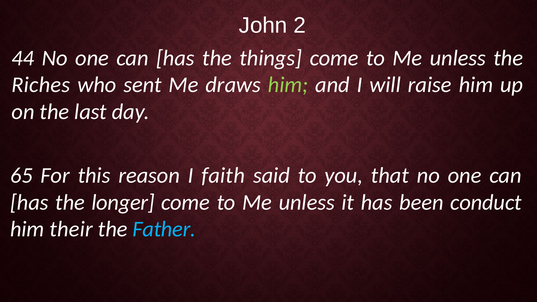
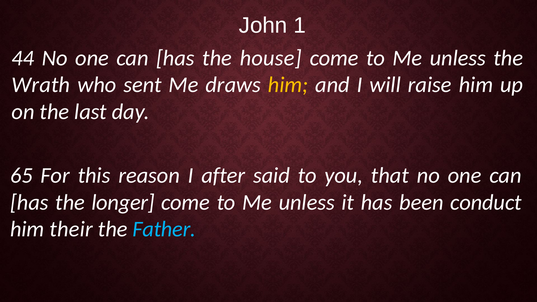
2: 2 -> 1
things: things -> house
Riches: Riches -> Wrath
him at (288, 85) colour: light green -> yellow
faith: faith -> after
